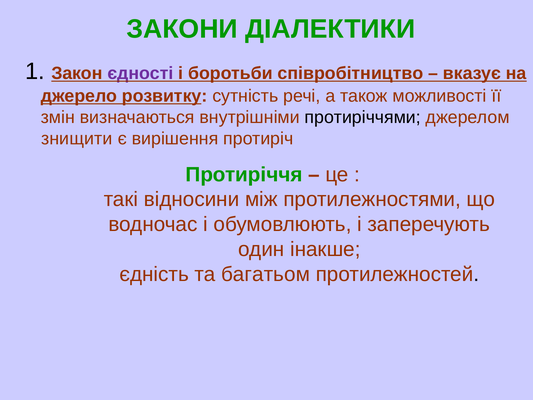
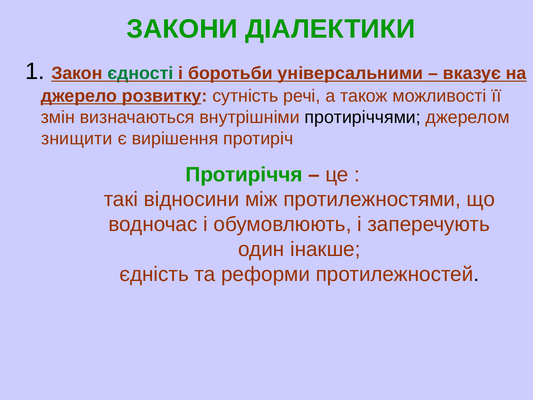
єдності colour: purple -> green
співробітництво: співробітництво -> універсальними
багатьом: багатьом -> реформи
